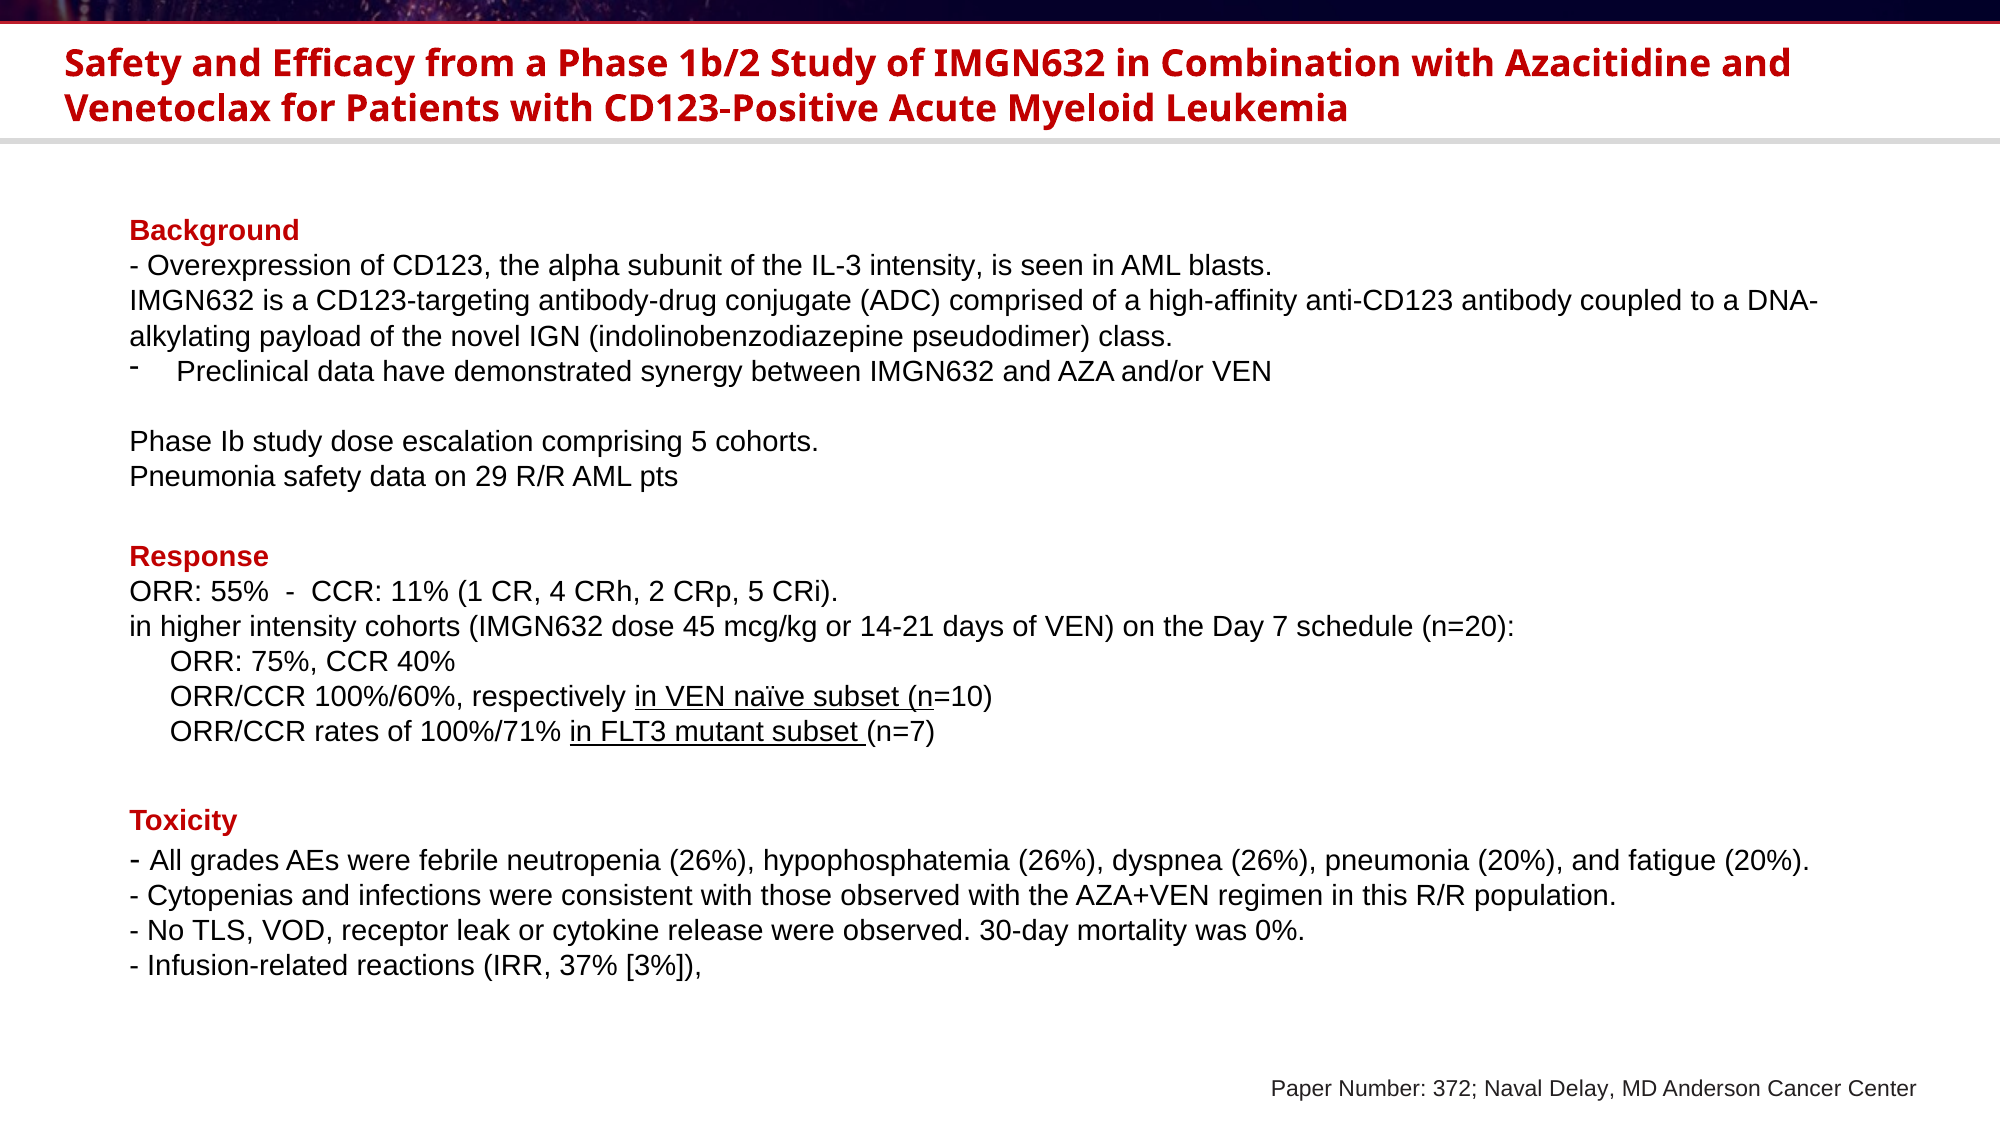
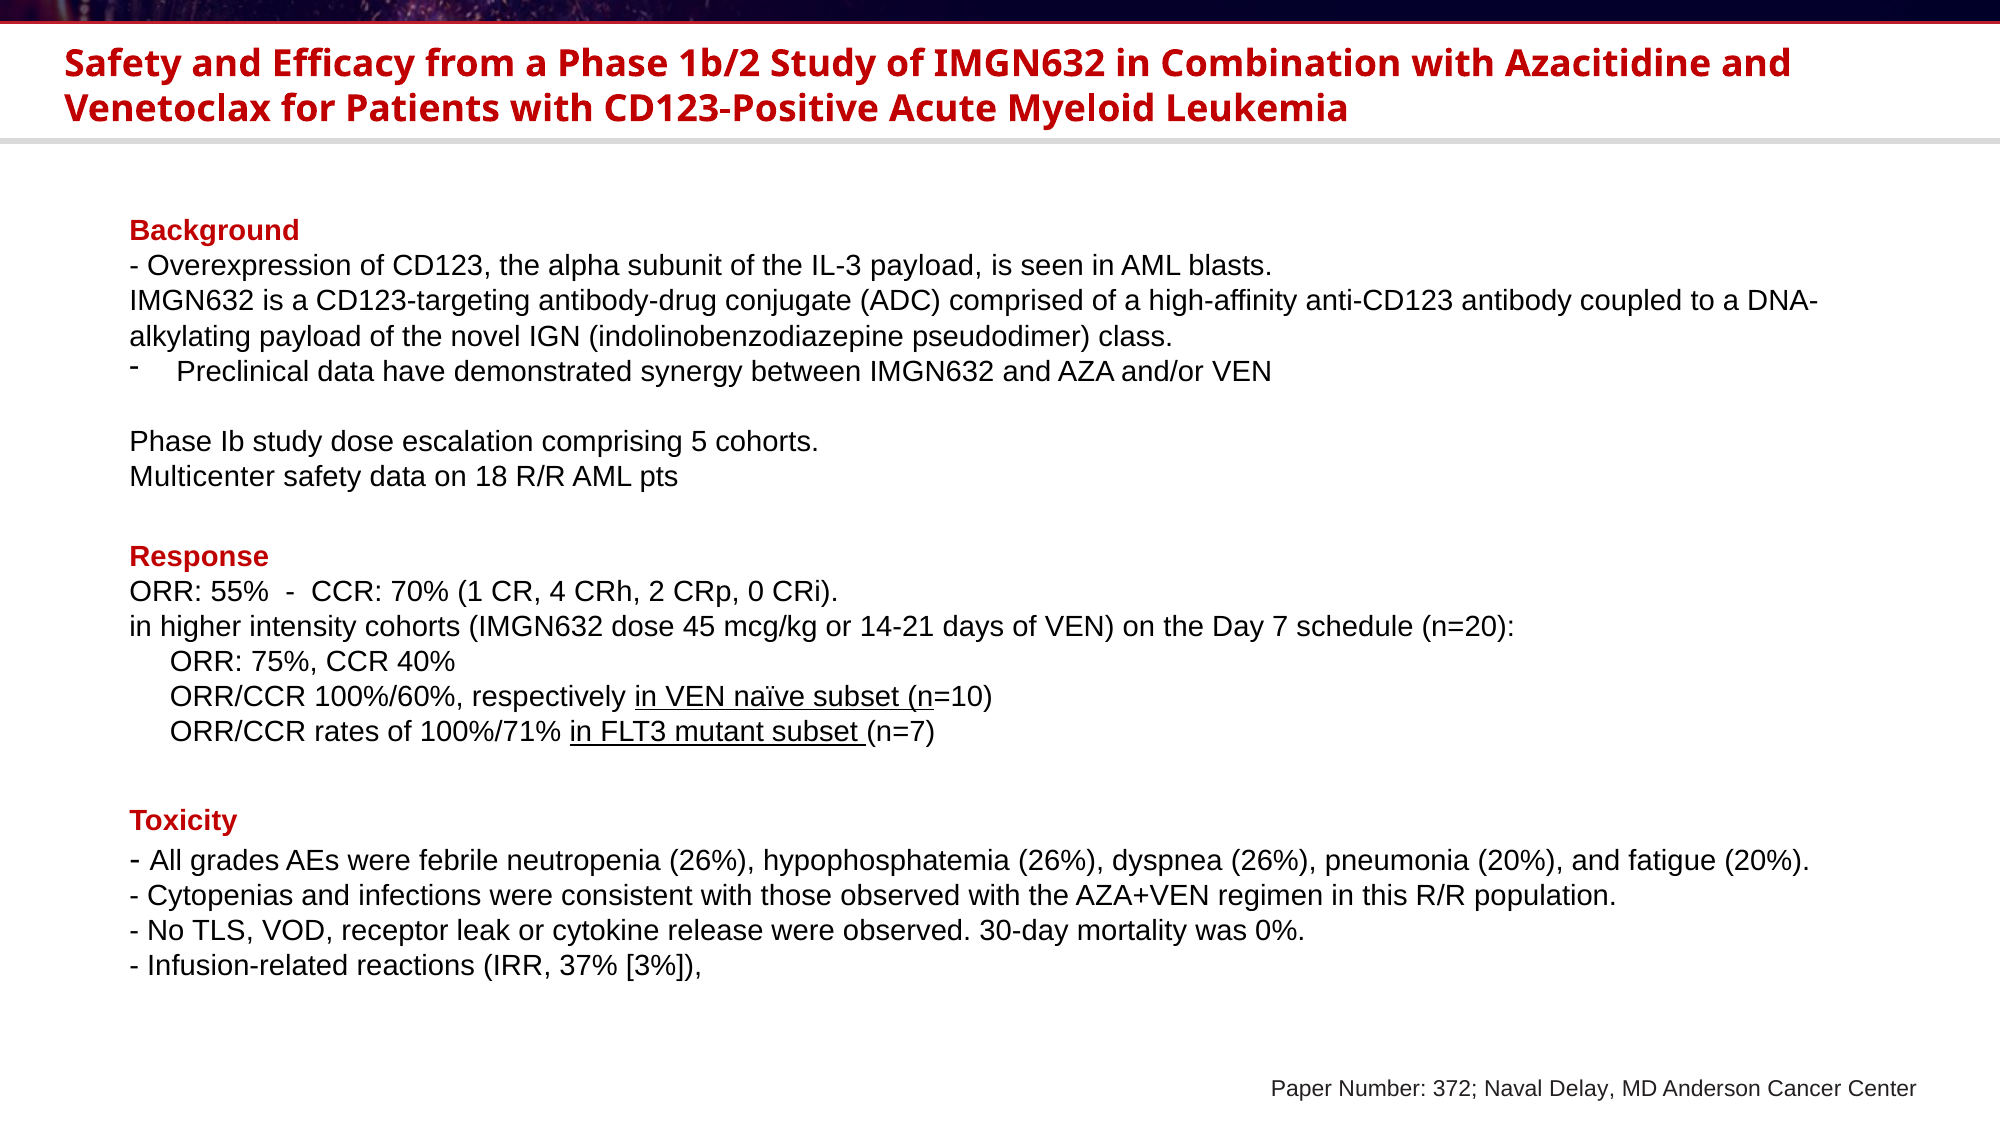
IL-3 intensity: intensity -> payload
Pneumonia at (202, 476): Pneumonia -> Multicenter
29: 29 -> 18
11%: 11% -> 70%
CRp 5: 5 -> 0
